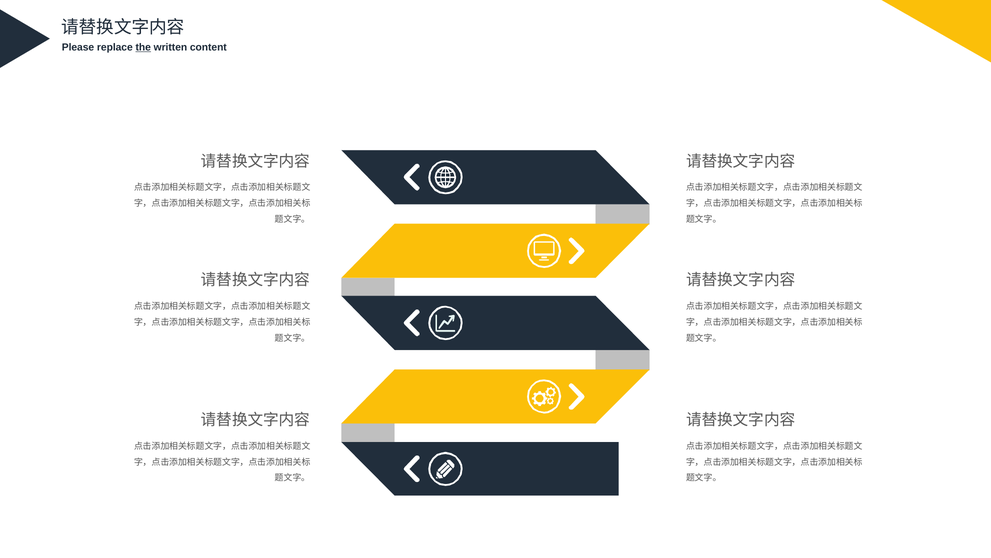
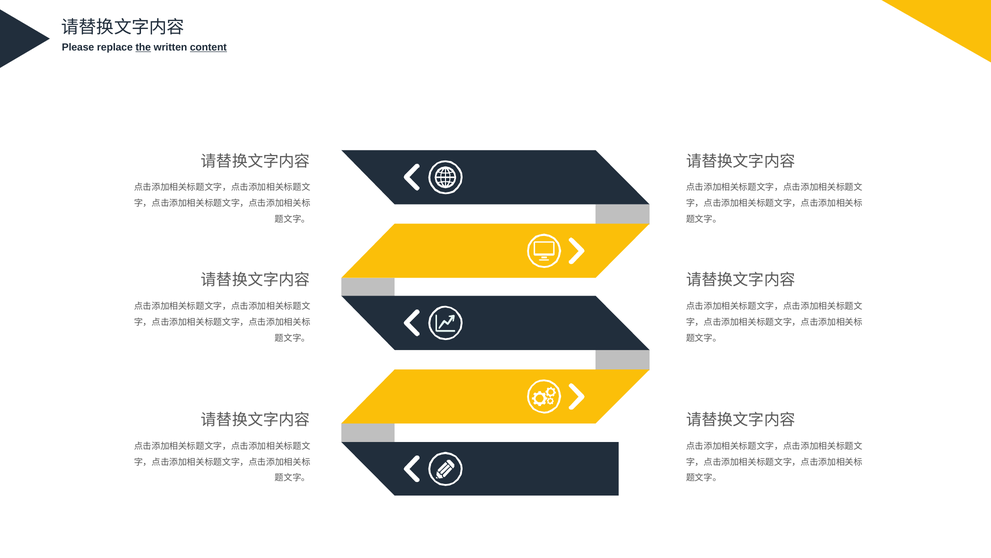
content underline: none -> present
